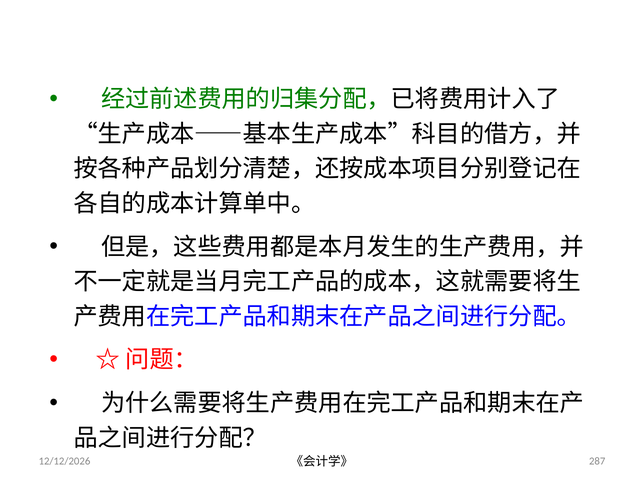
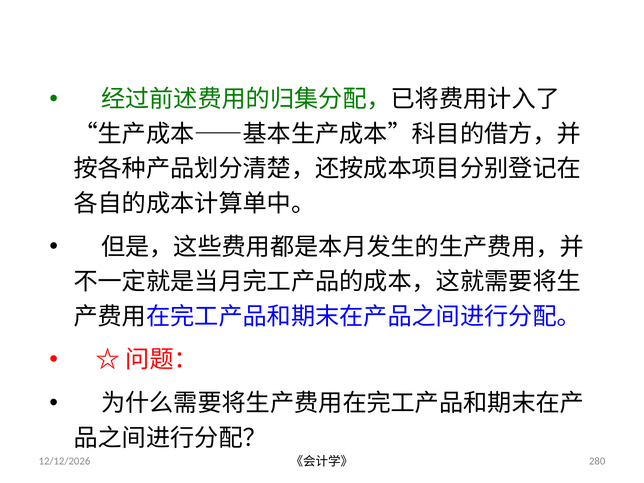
287: 287 -> 280
